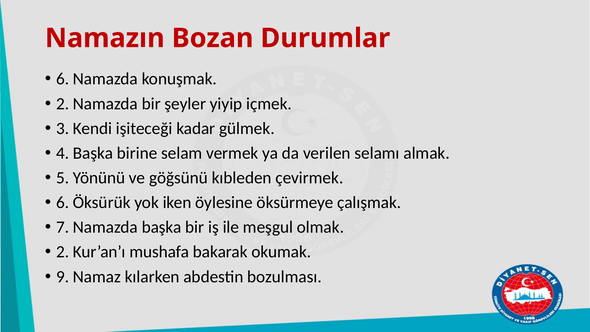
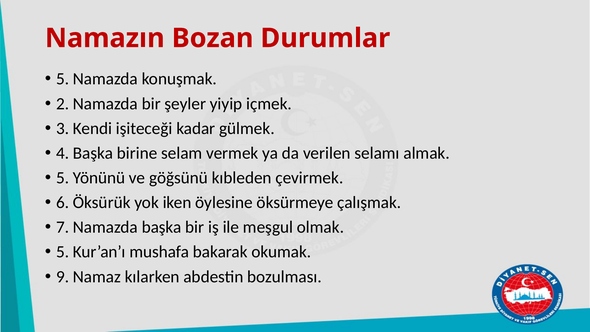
6 at (63, 79): 6 -> 5
2 at (63, 252): 2 -> 5
